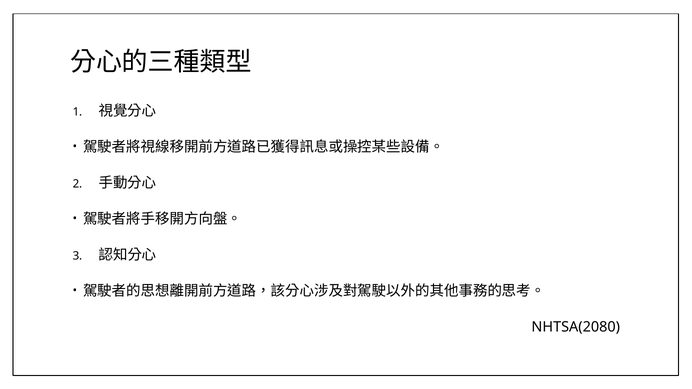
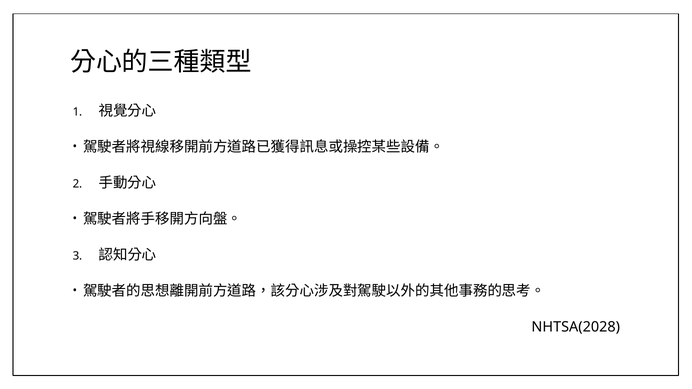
NHTSA(2080: NHTSA(2080 -> NHTSA(2028
